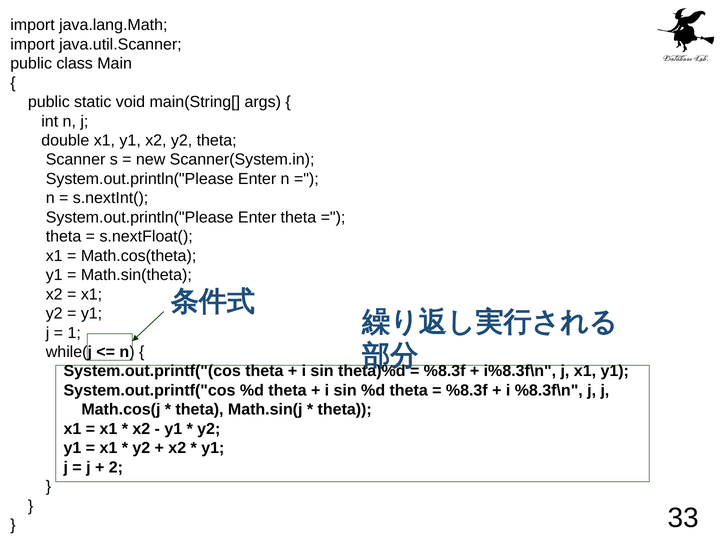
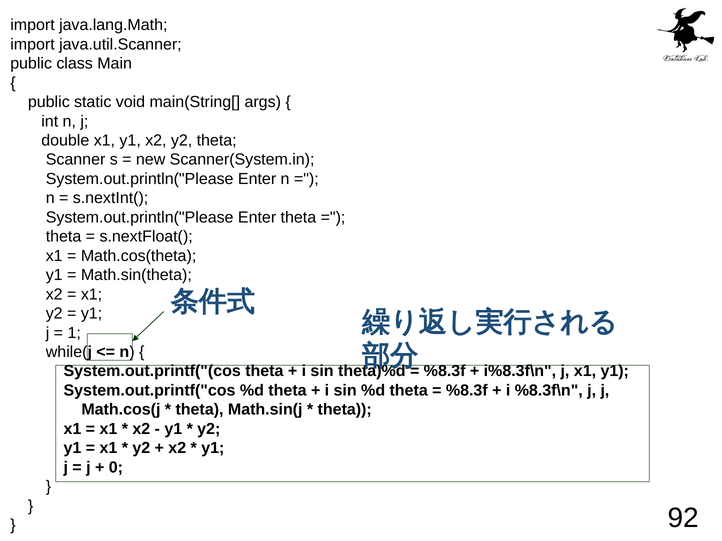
2: 2 -> 0
33: 33 -> 92
